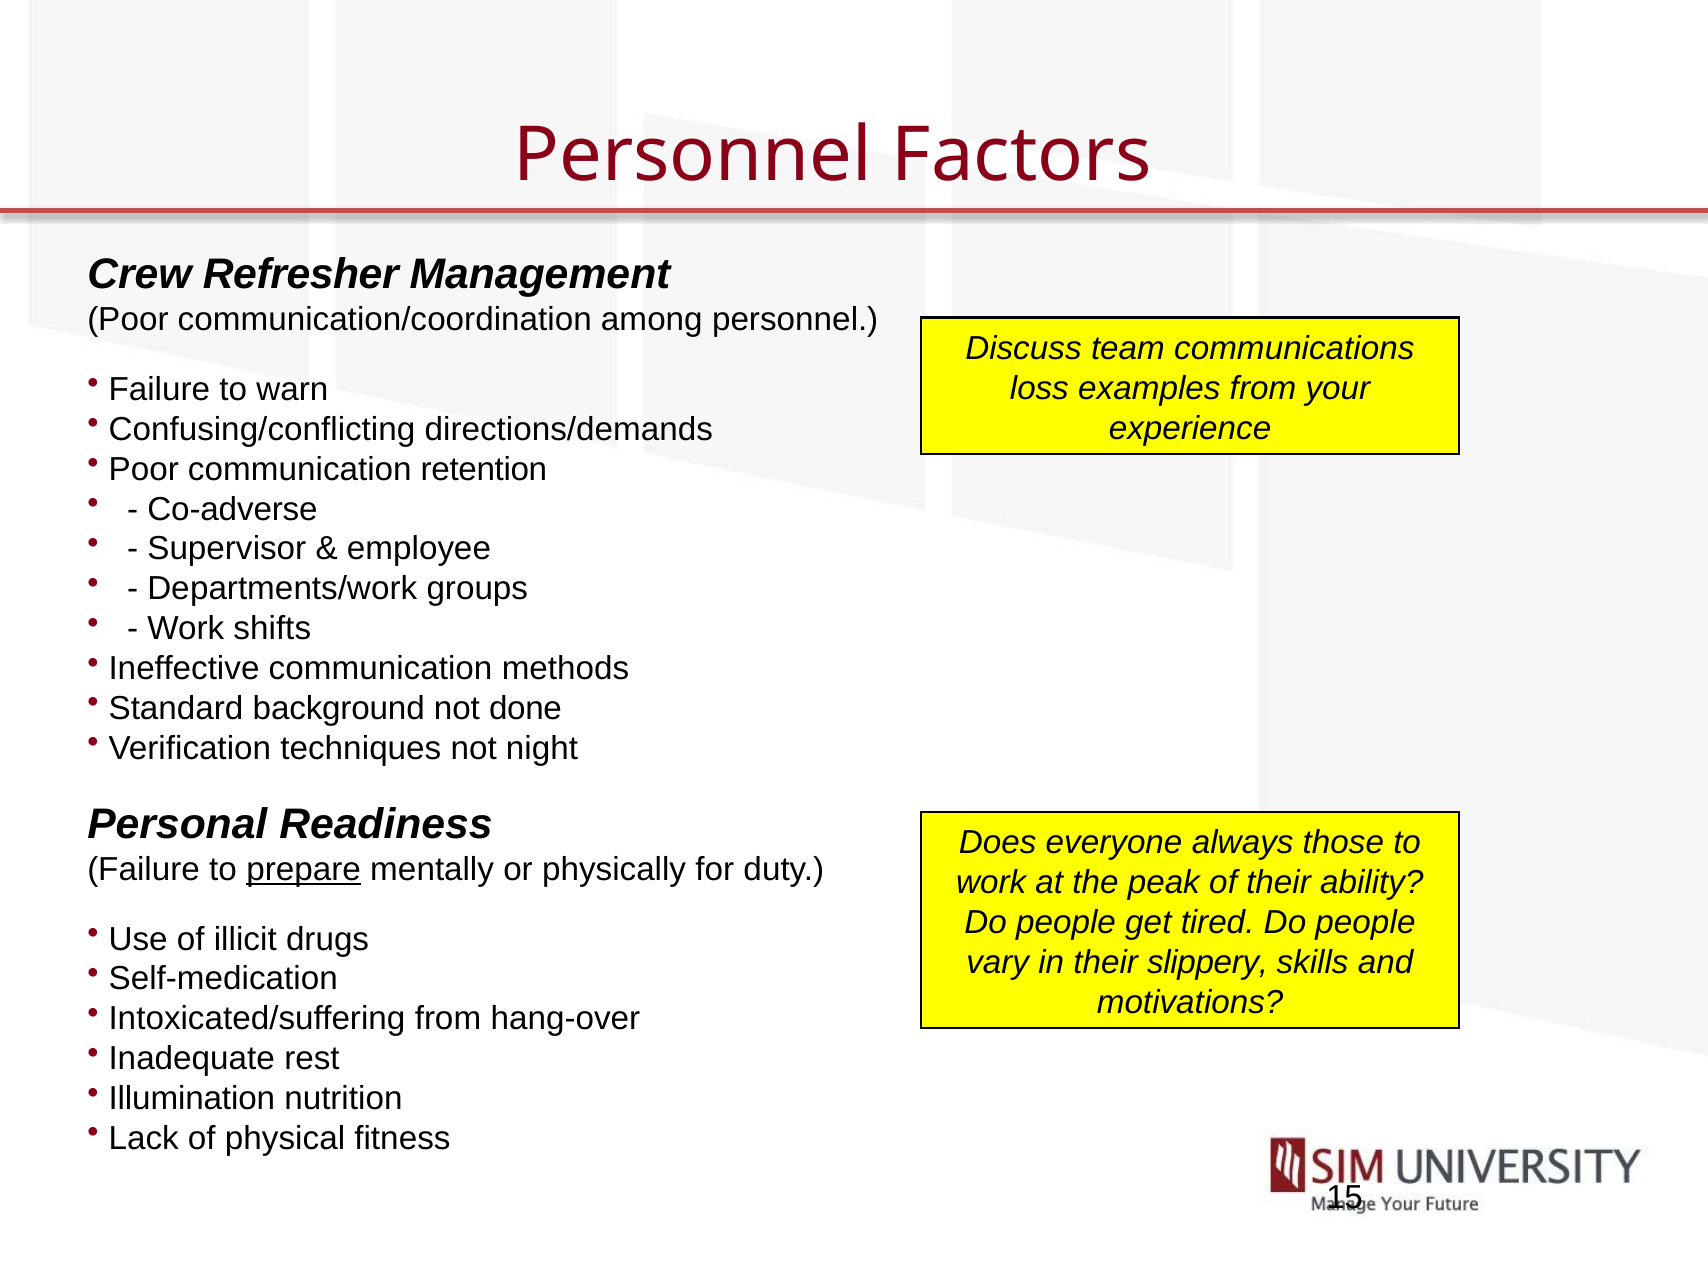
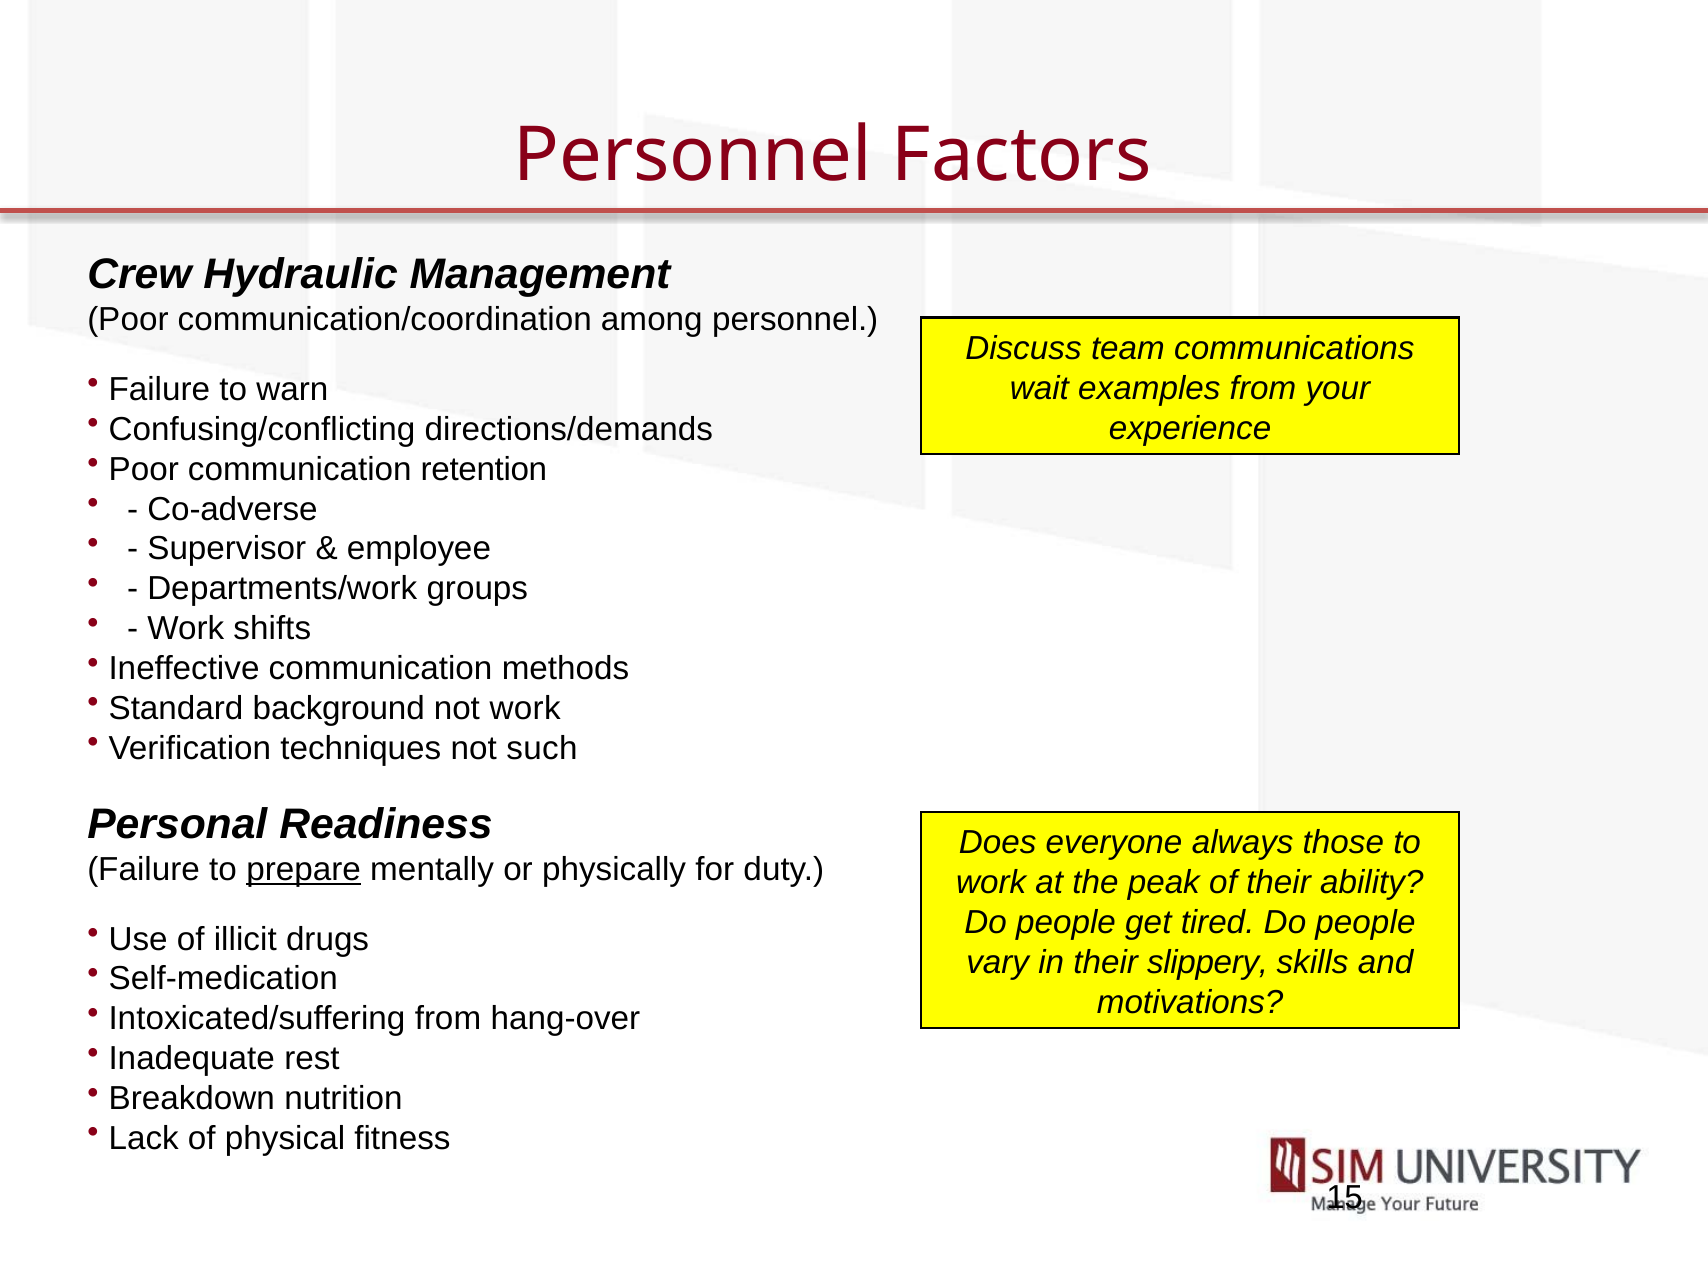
Refresher: Refresher -> Hydraulic
loss: loss -> wait
not done: done -> work
night: night -> such
Illumination: Illumination -> Breakdown
